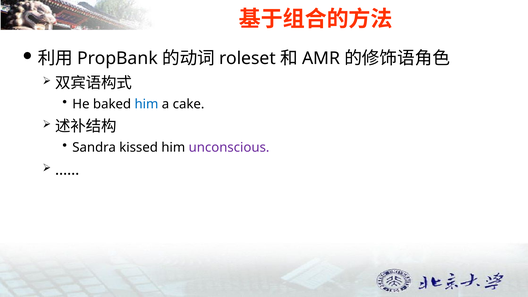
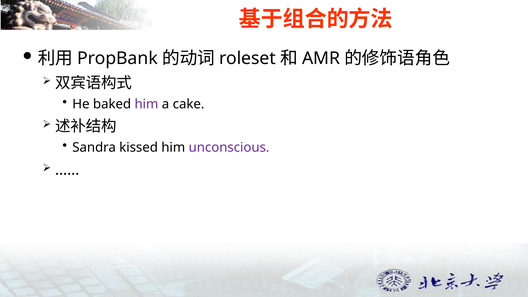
him at (146, 104) colour: blue -> purple
